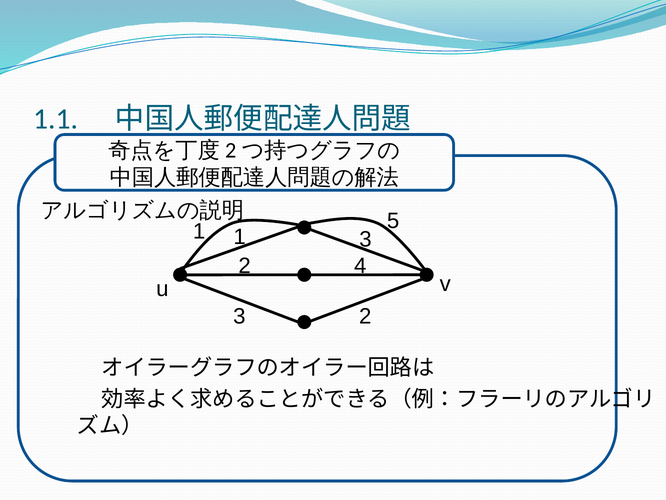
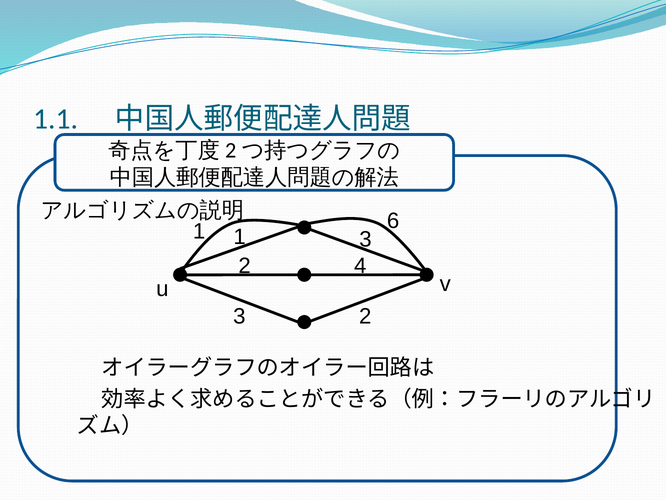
5: 5 -> 6
